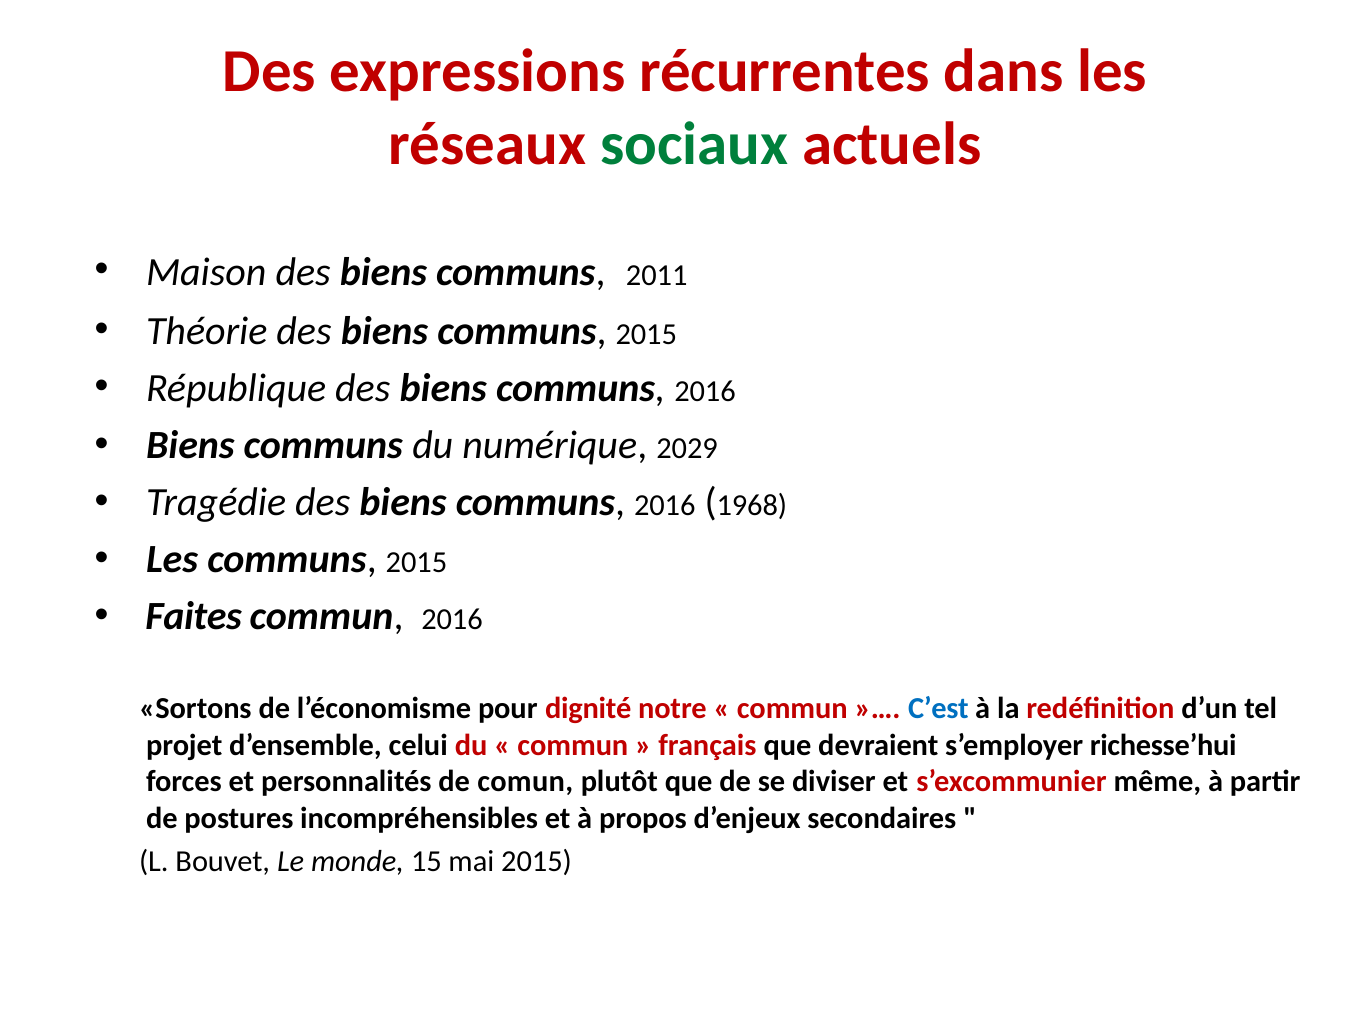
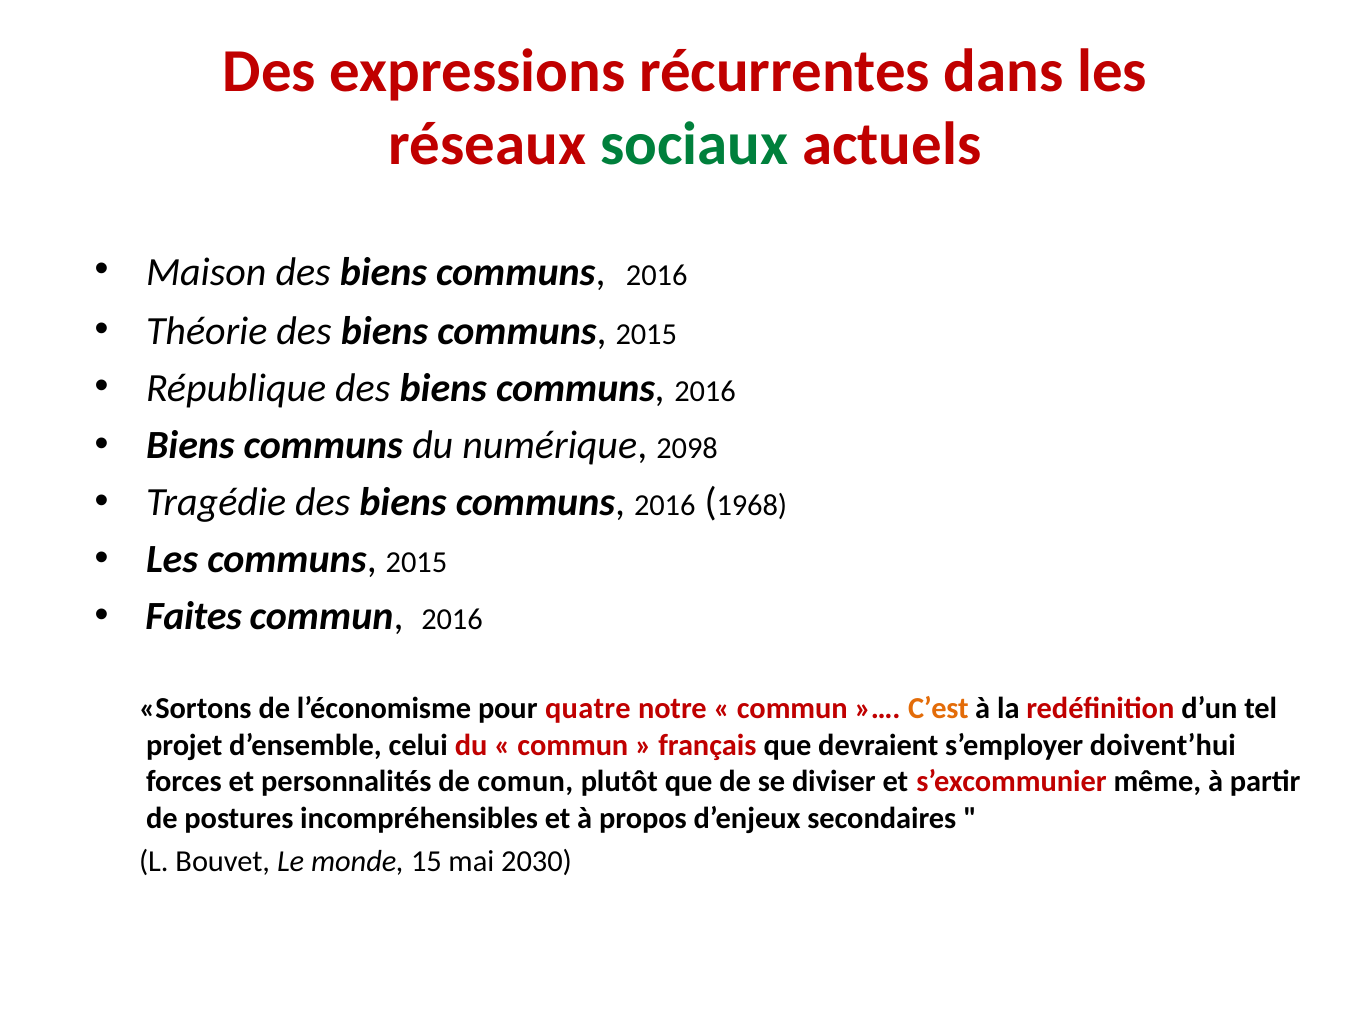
2011 at (657, 276): 2011 -> 2016
2029: 2029 -> 2098
dignité: dignité -> quatre
C’est colour: blue -> orange
richesse’hui: richesse’hui -> doivent’hui
mai 2015: 2015 -> 2030
